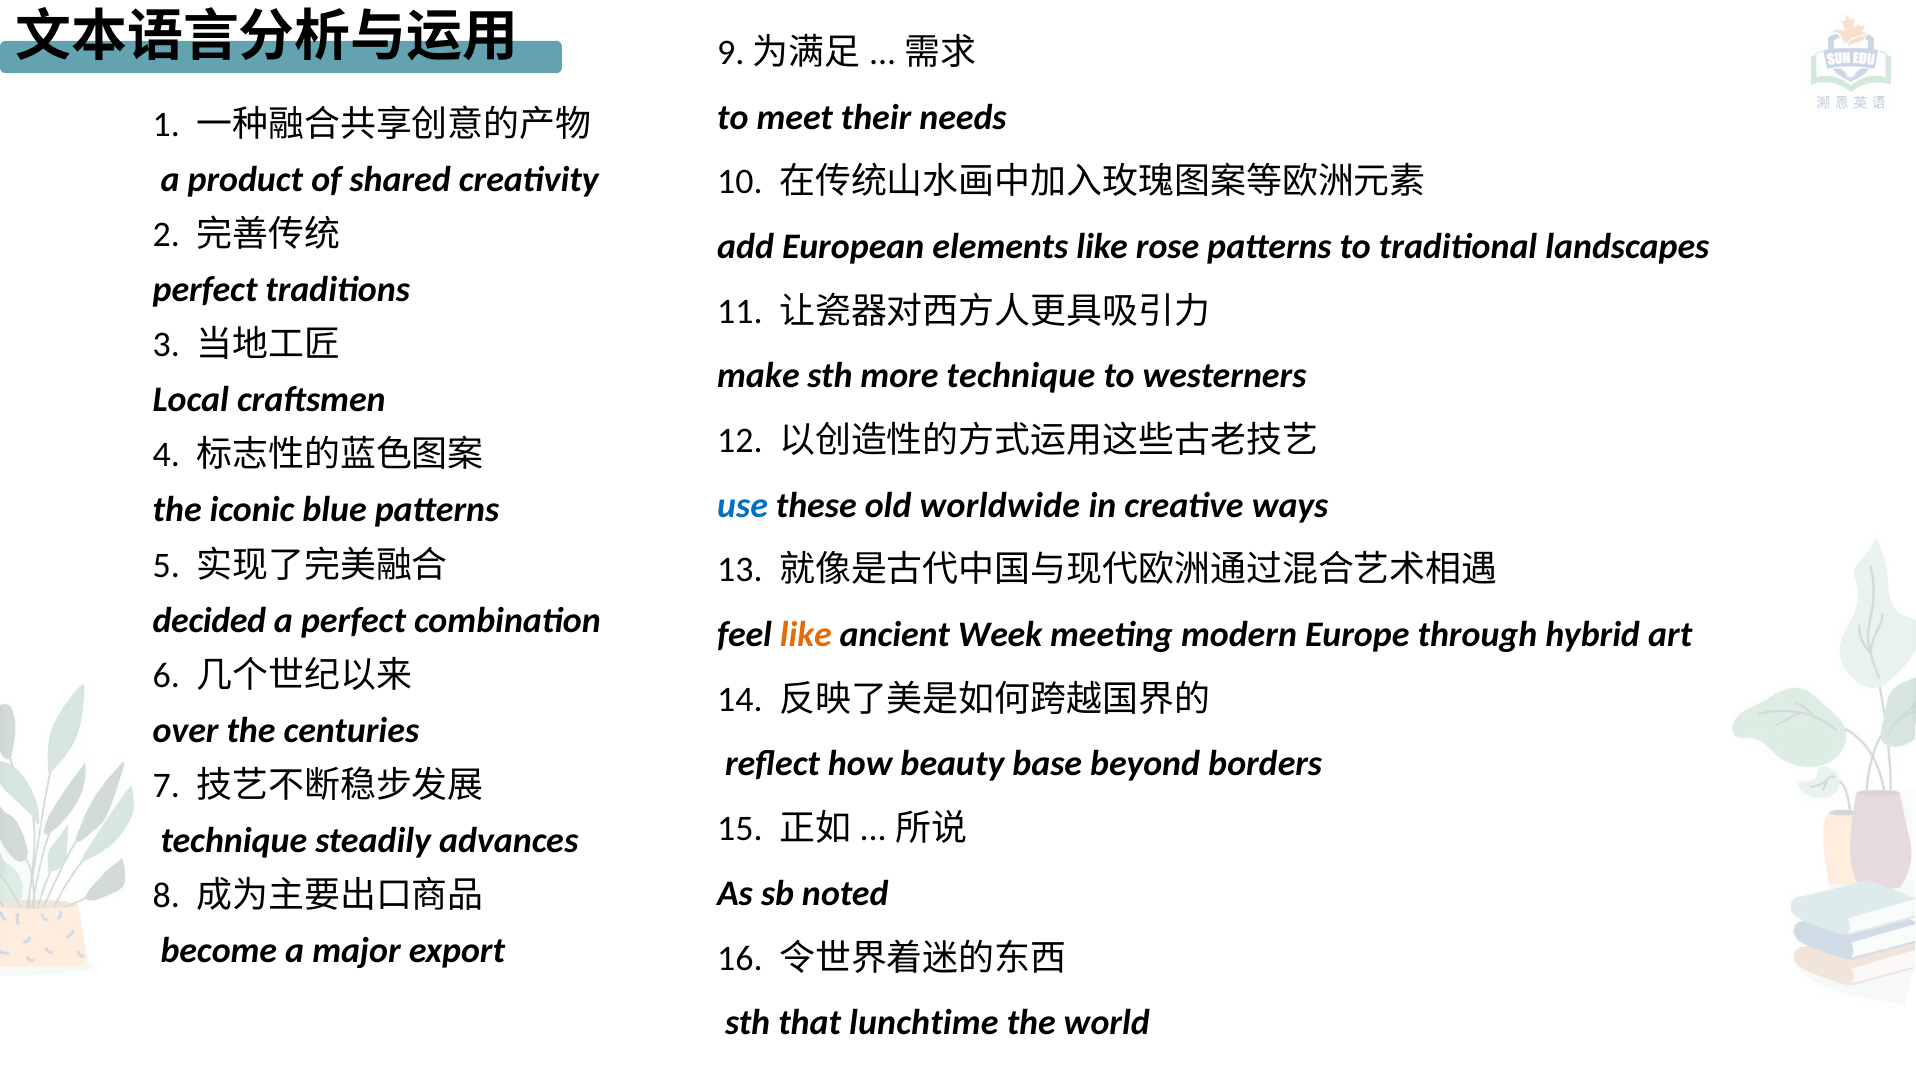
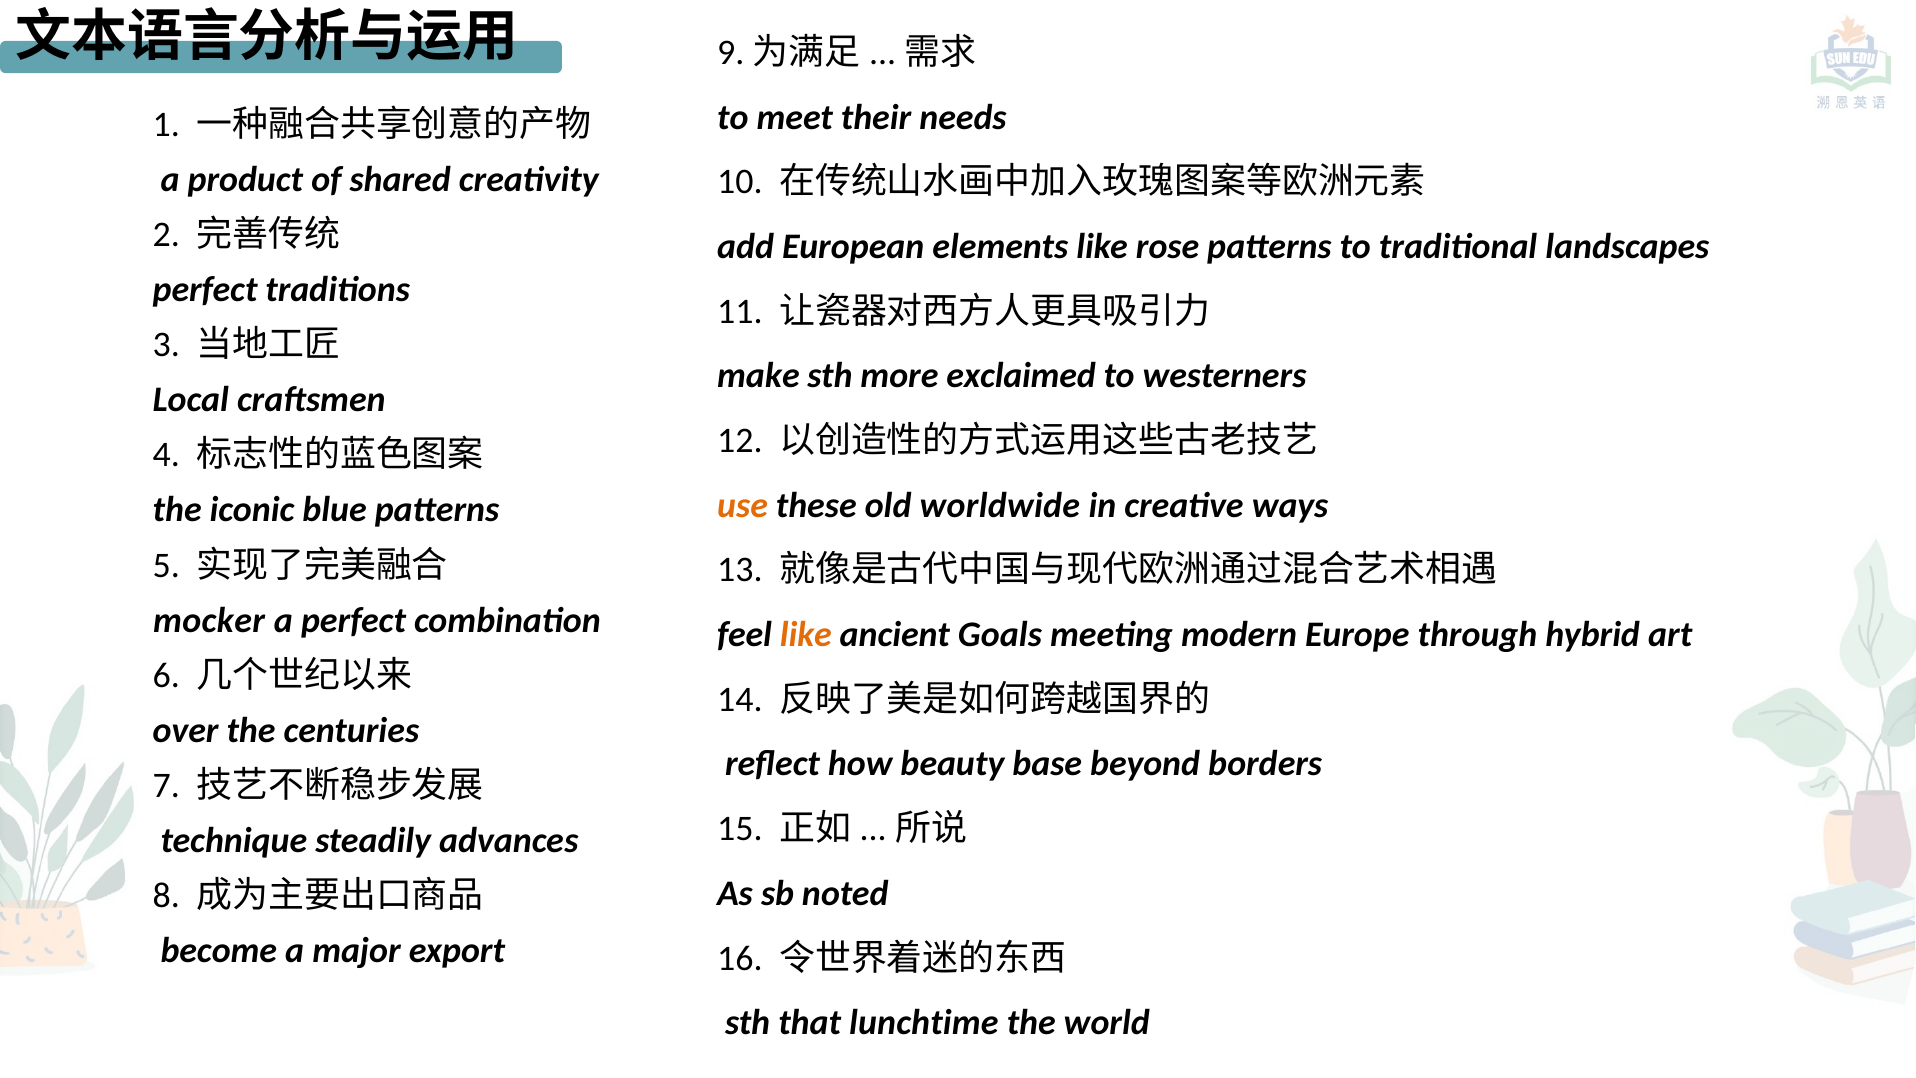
more technique: technique -> exclaimed
use colour: blue -> orange
decided: decided -> mocker
Week: Week -> Goals
